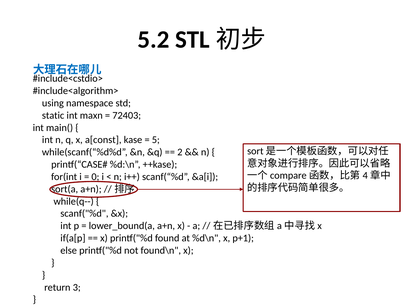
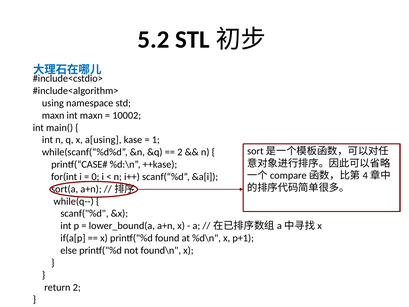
static at (53, 115): static -> maxn
72403: 72403 -> 10002
a[const: a[const -> a[using
5: 5 -> 1
return 3: 3 -> 2
